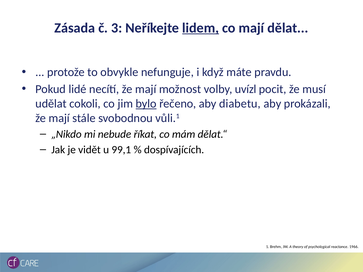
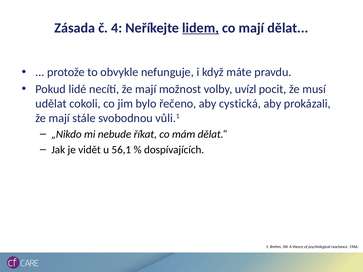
3: 3 -> 4
bylo underline: present -> none
diabetu: diabetu -> cystická
99,1: 99,1 -> 56,1
